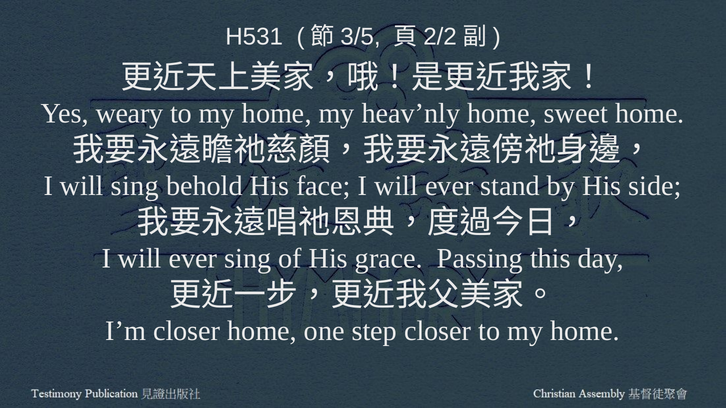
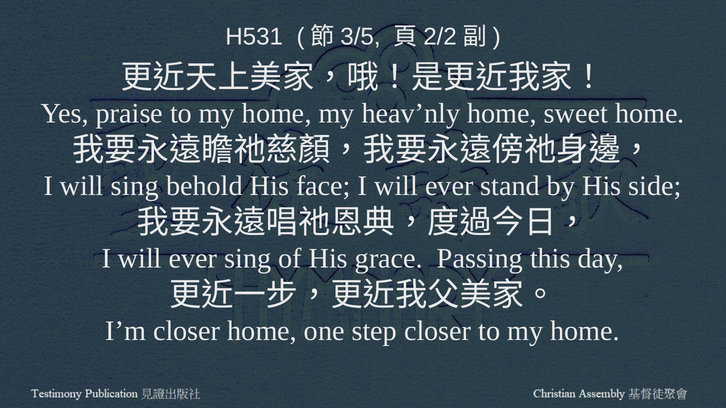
weary: weary -> praise
